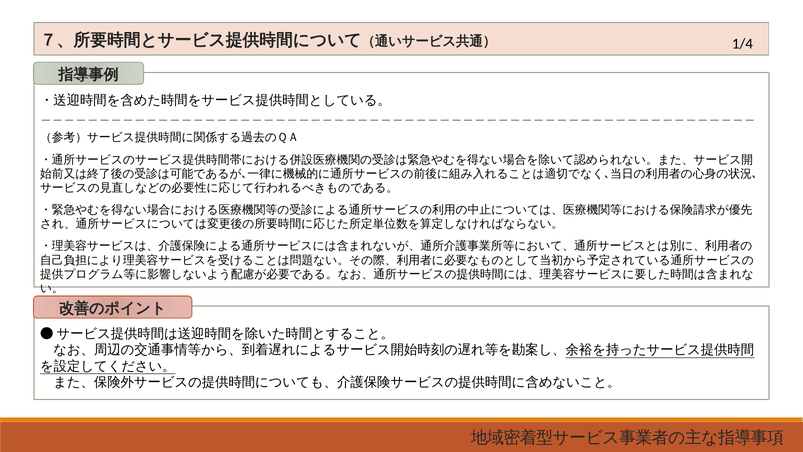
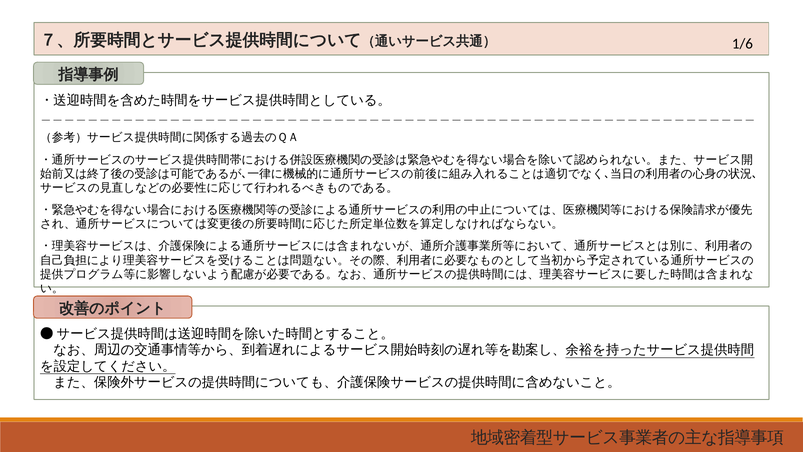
1/4: 1/4 -> 1/6
